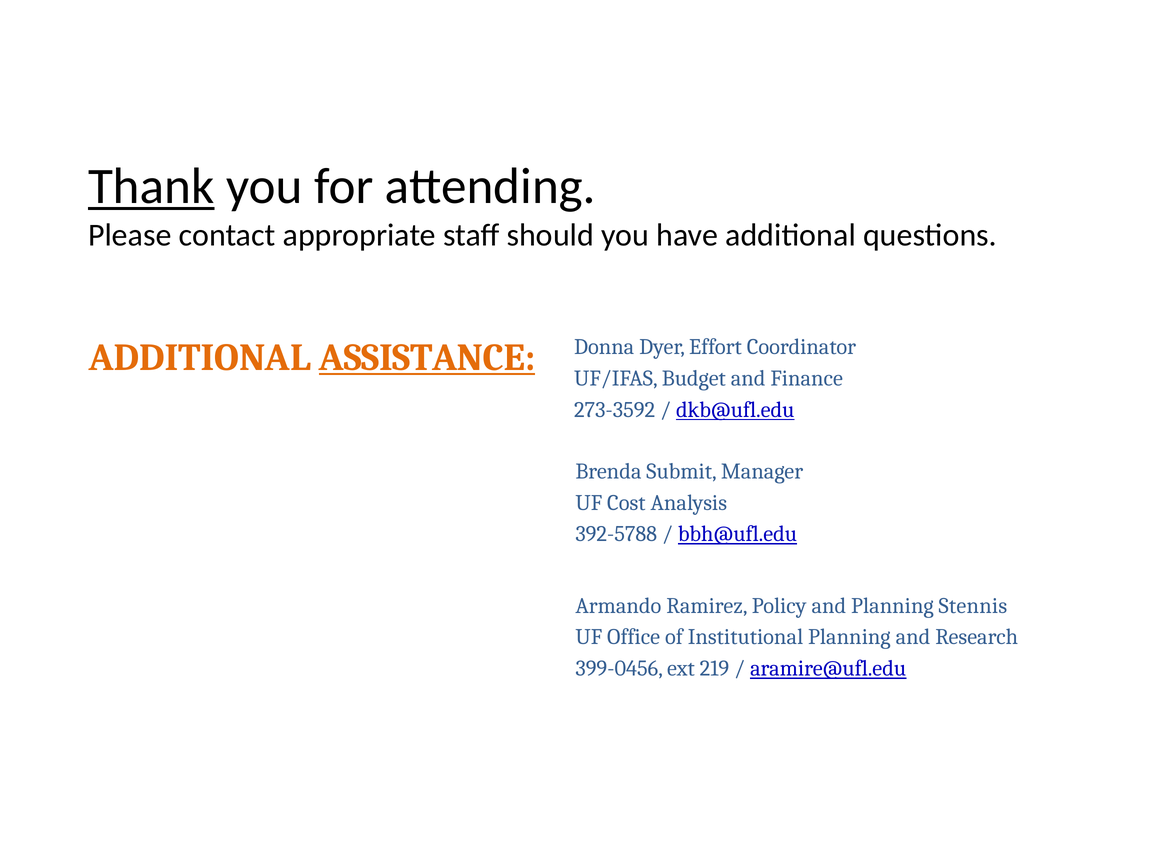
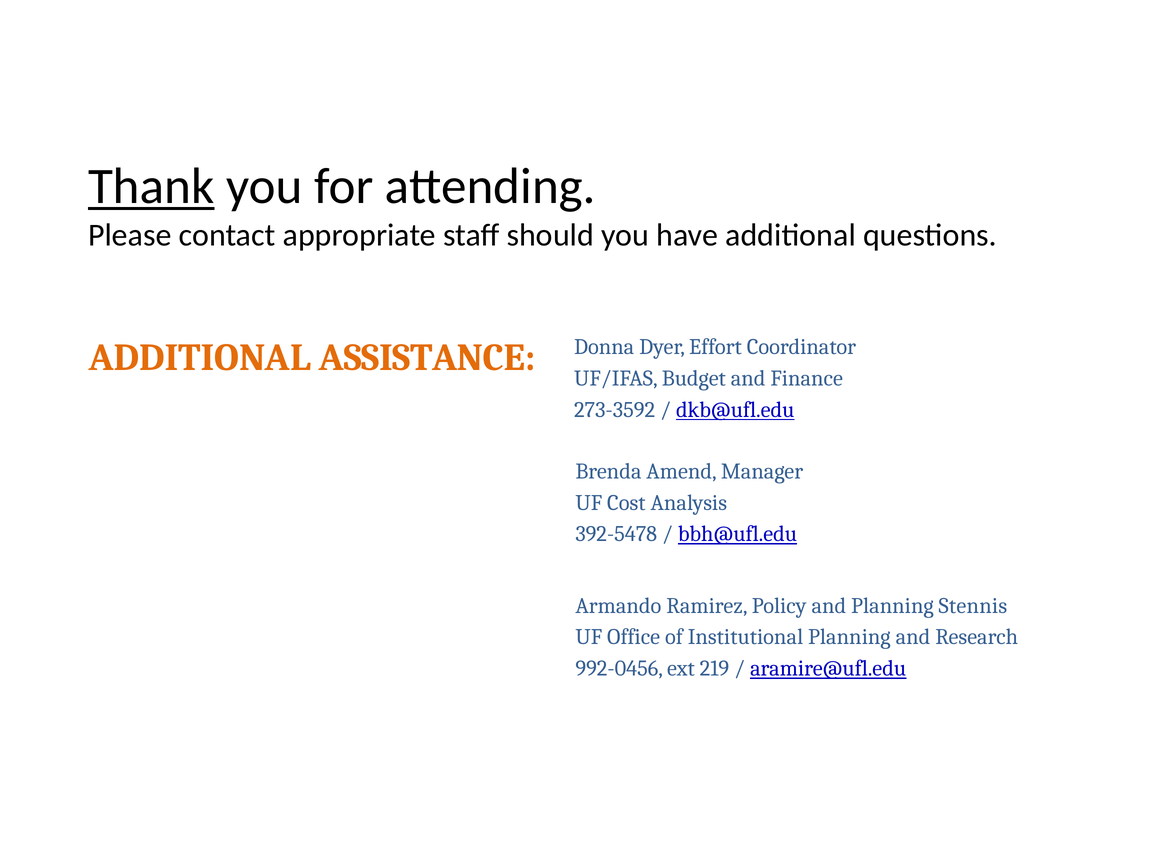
ASSISTANCE underline: present -> none
Submit: Submit -> Amend
392-5788: 392-5788 -> 392-5478
399-0456: 399-0456 -> 992-0456
